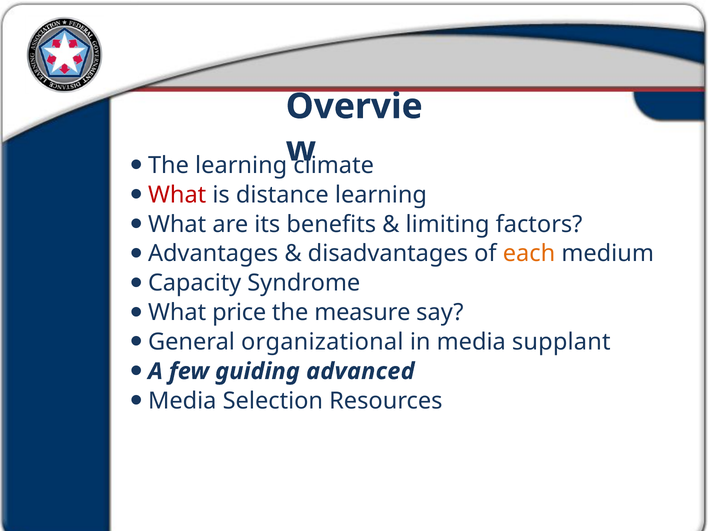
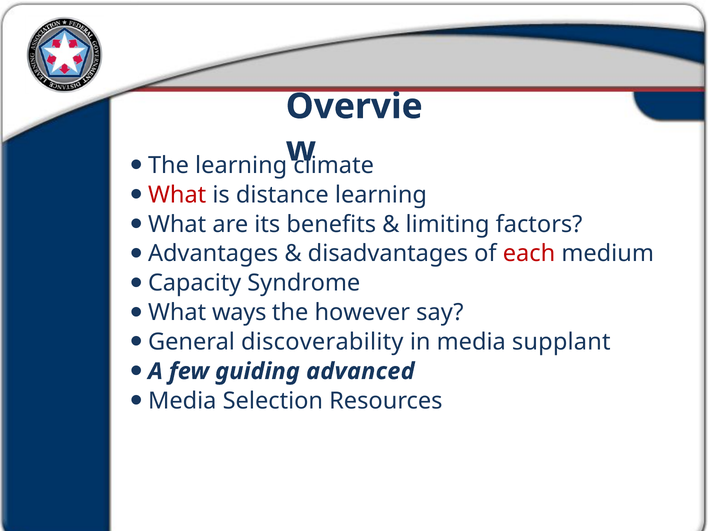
each colour: orange -> red
price: price -> ways
measure: measure -> however
organizational: organizational -> discoverability
